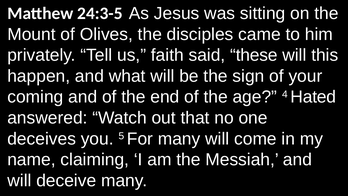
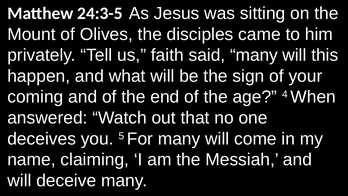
said these: these -> many
Hated: Hated -> When
